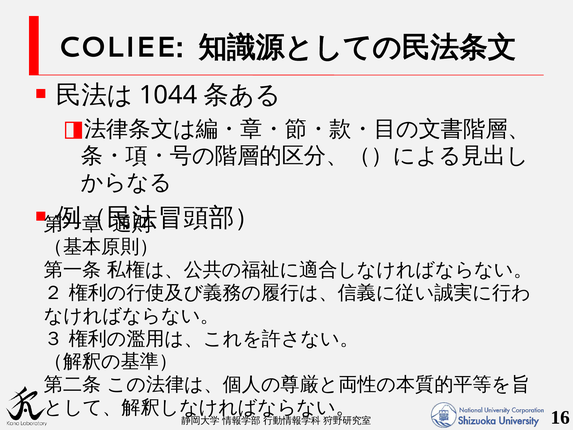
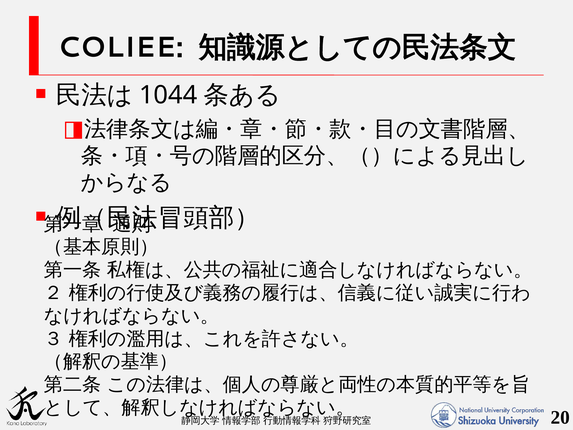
16: 16 -> 20
